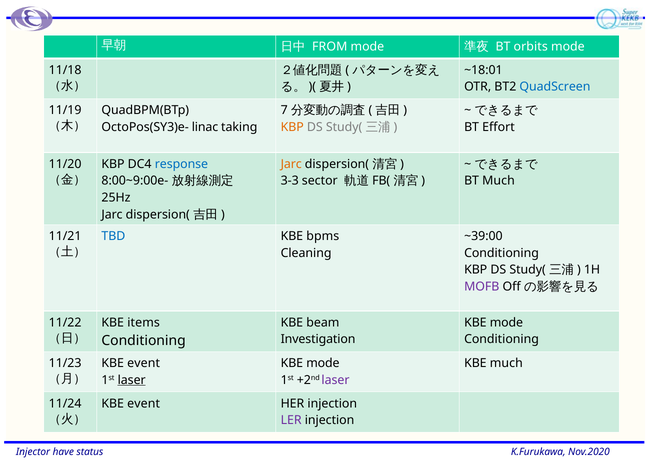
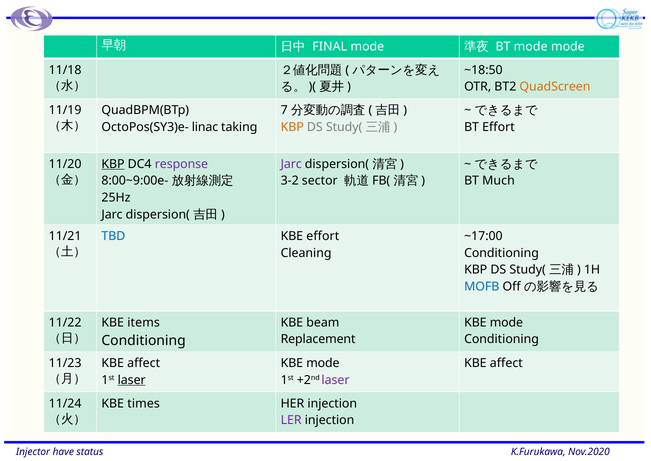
FROM: FROM -> FINAL
BT orbits: orbits -> mode
~18:01: ~18:01 -> ~18:50
QuadScreen colour: blue -> orange
KBP at (113, 164) underline: none -> present
response colour: blue -> purple
Jarc at (291, 164) colour: orange -> purple
3-3: 3-3 -> 3-2
KBE bpms: bpms -> effort
~39:00: ~39:00 -> ~17:00
MOFB colour: purple -> blue
Investigation: Investigation -> Replacement
event at (144, 363): event -> affect
much at (506, 363): much -> affect
event at (144, 403): event -> times
